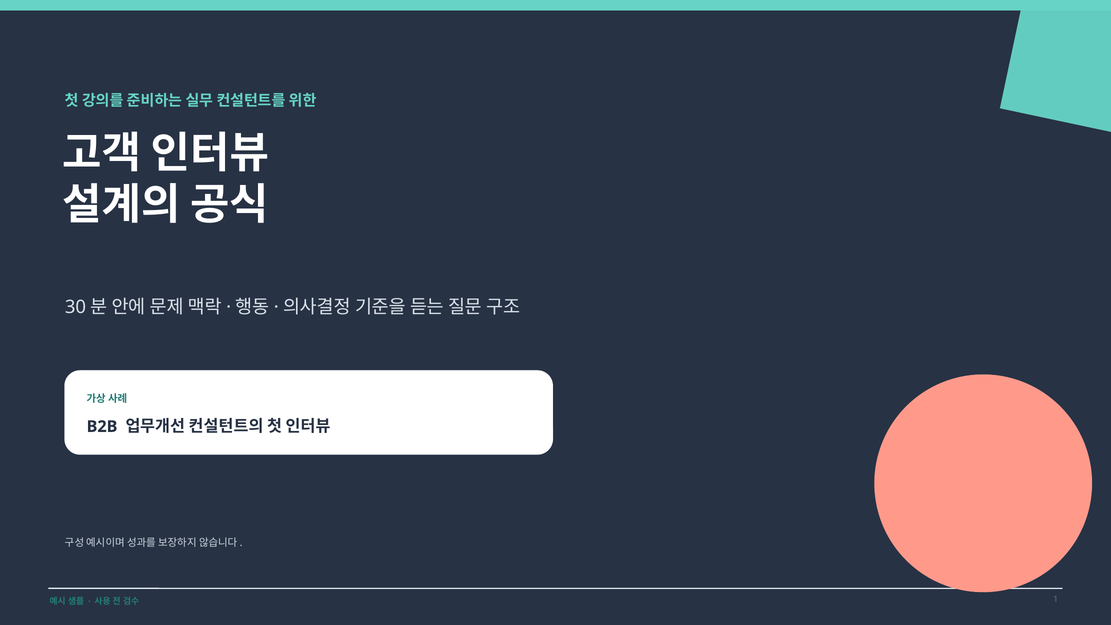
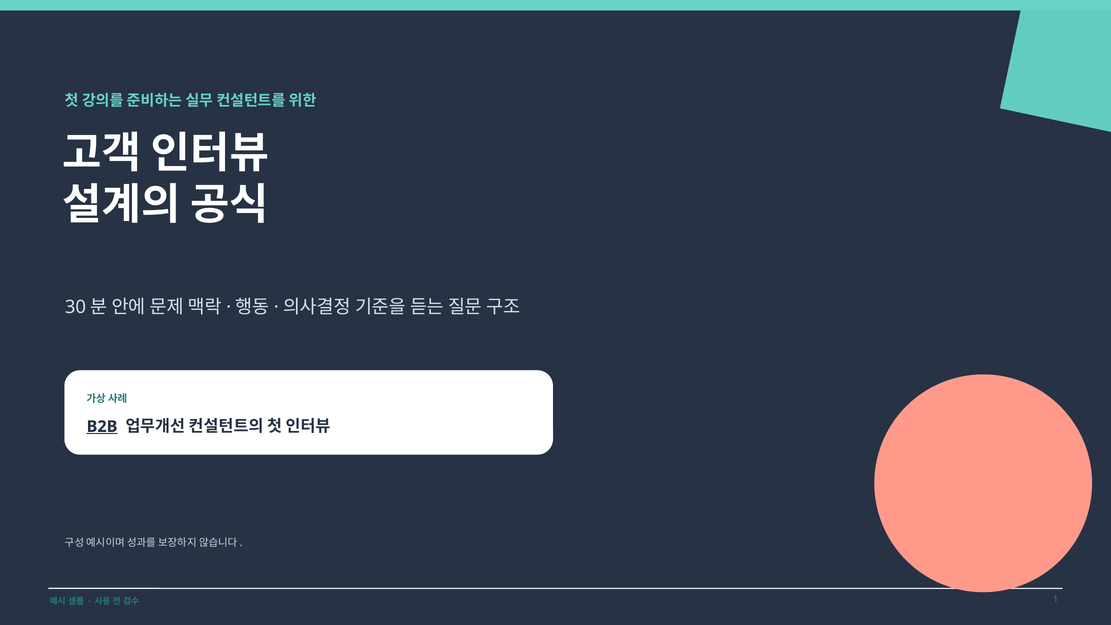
B2B underline: none -> present
